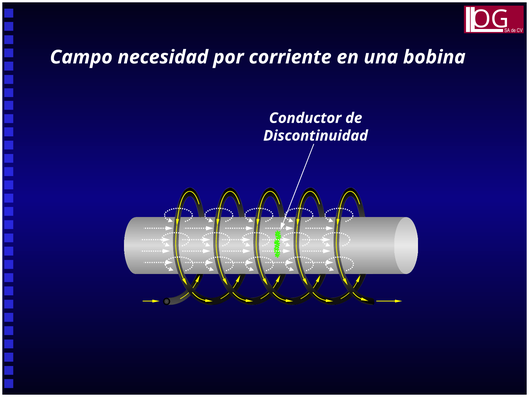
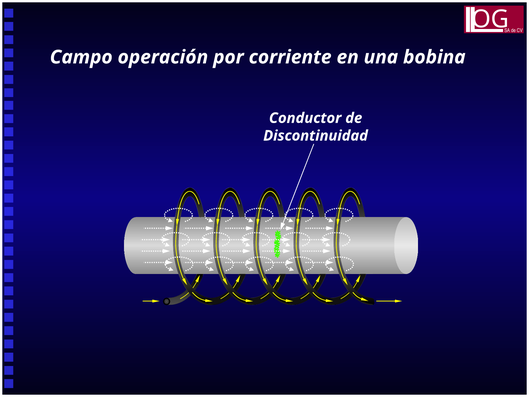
necesidad: necesidad -> operación
